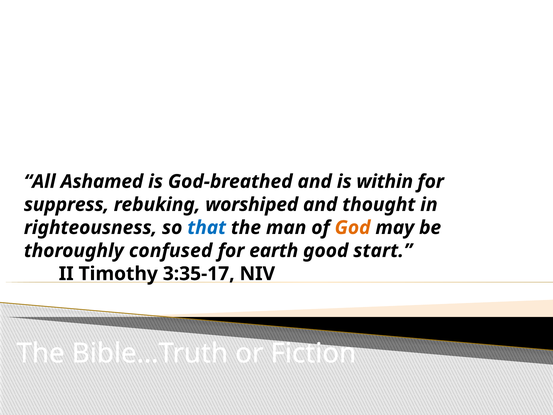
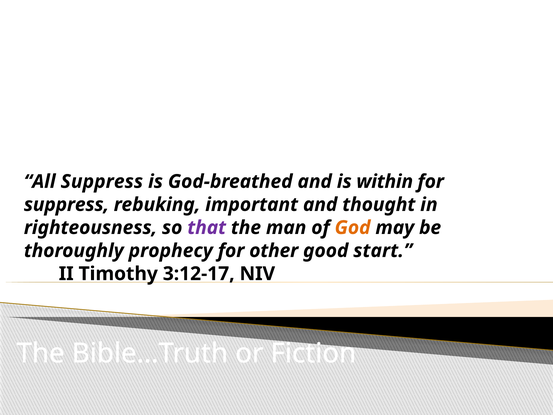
All Ashamed: Ashamed -> Suppress
worshiped: worshiped -> important
that colour: blue -> purple
confused: confused -> prophecy
earth: earth -> other
3:35-17: 3:35-17 -> 3:12-17
